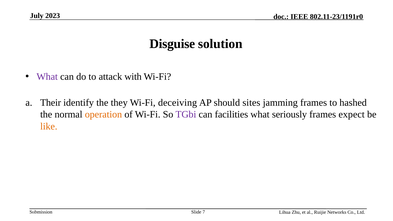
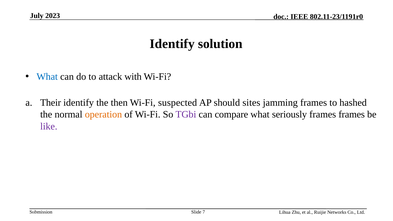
Disguise at (172, 44): Disguise -> Identify
What at (47, 77) colour: purple -> blue
they: they -> then
deceiving: deceiving -> suspected
facilities: facilities -> compare
frames expect: expect -> frames
like colour: orange -> purple
